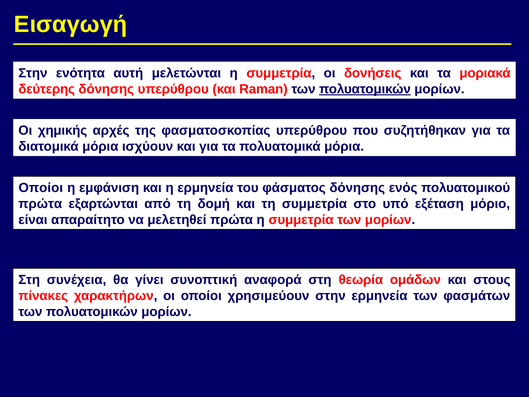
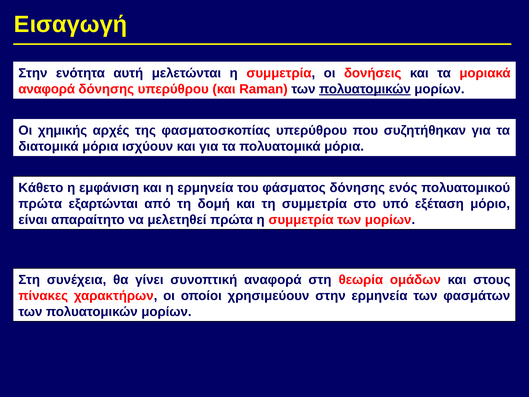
δεύτερης at (47, 89): δεύτερης -> αναφορά
Οποίοι at (41, 188): Οποίοι -> Κάθετo
